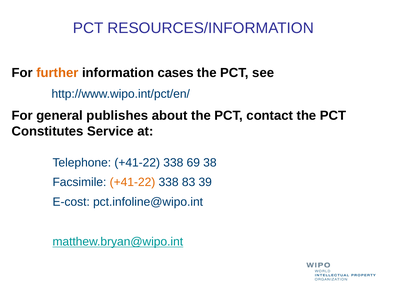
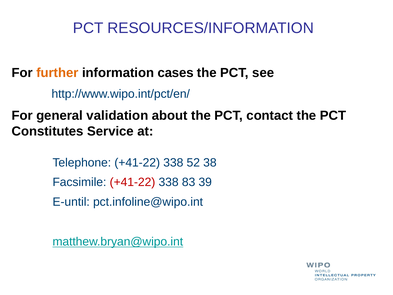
publishes: publishes -> validation
69: 69 -> 52
+41-22 at (132, 182) colour: orange -> red
E-cost: E-cost -> E-until
